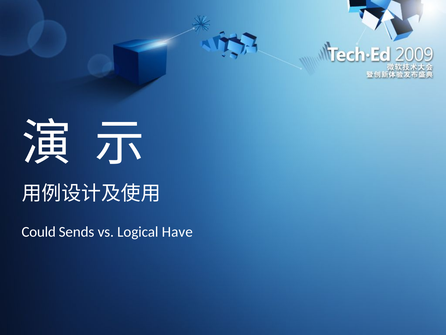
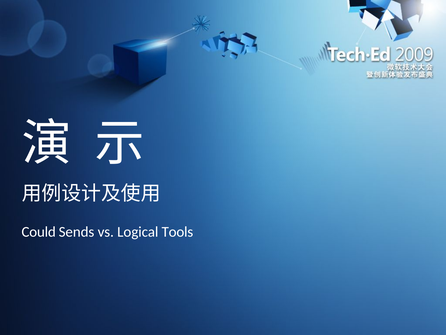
Have: Have -> Tools
